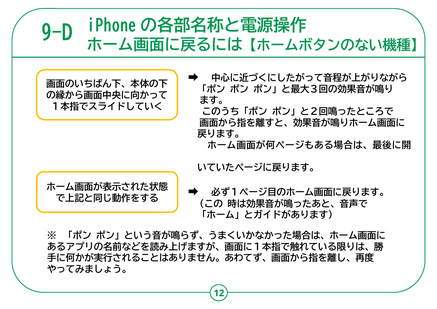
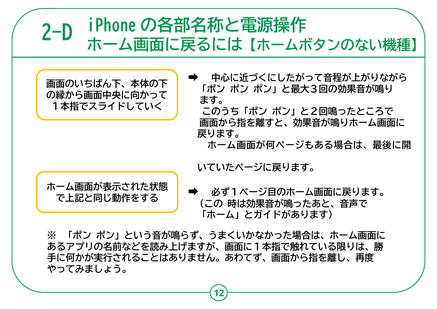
9-D: 9-D -> 2-D
